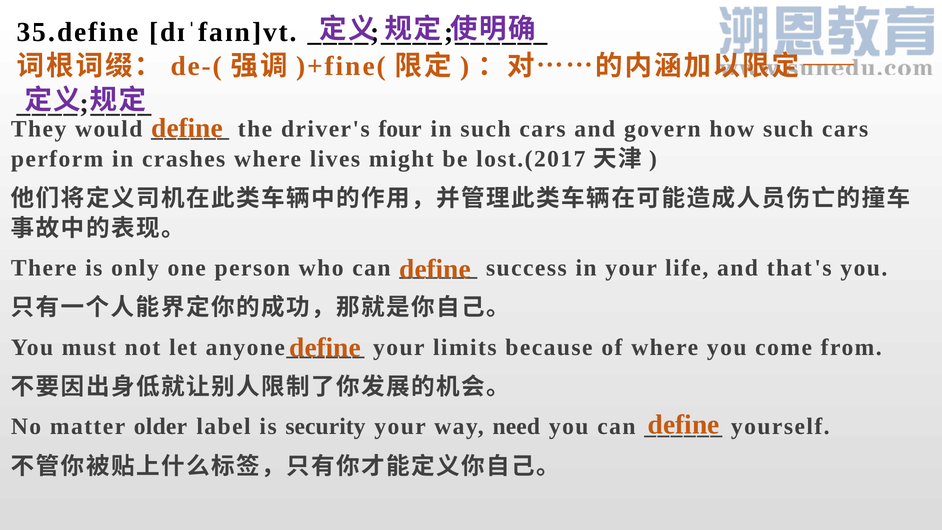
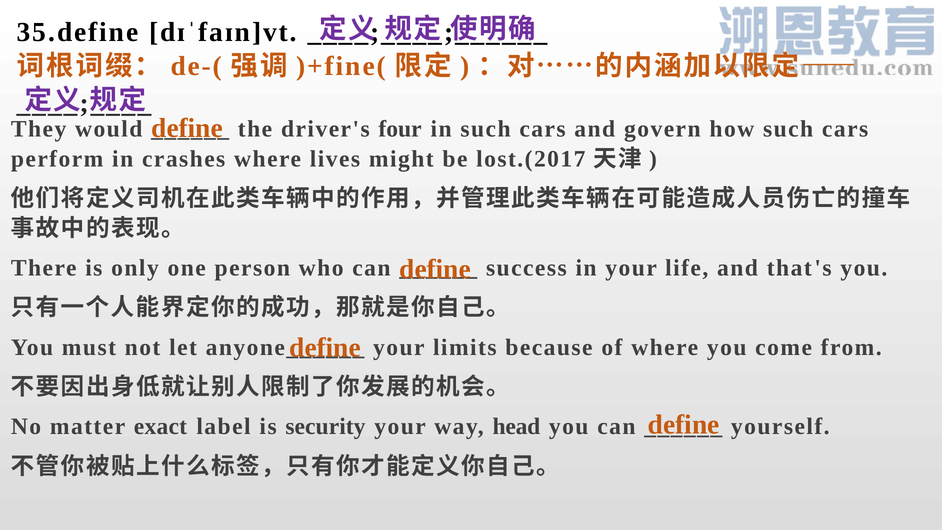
older: older -> exact
need: need -> head
